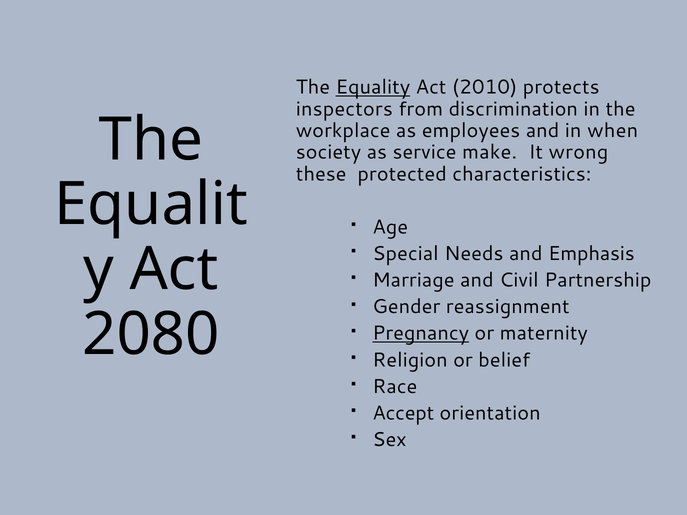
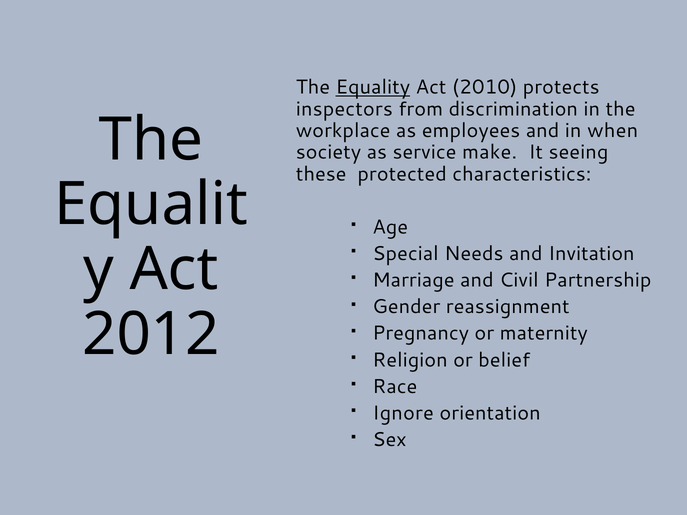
wrong: wrong -> seeing
Emphasis: Emphasis -> Invitation
2080: 2080 -> 2012
Pregnancy underline: present -> none
Accept: Accept -> Ignore
